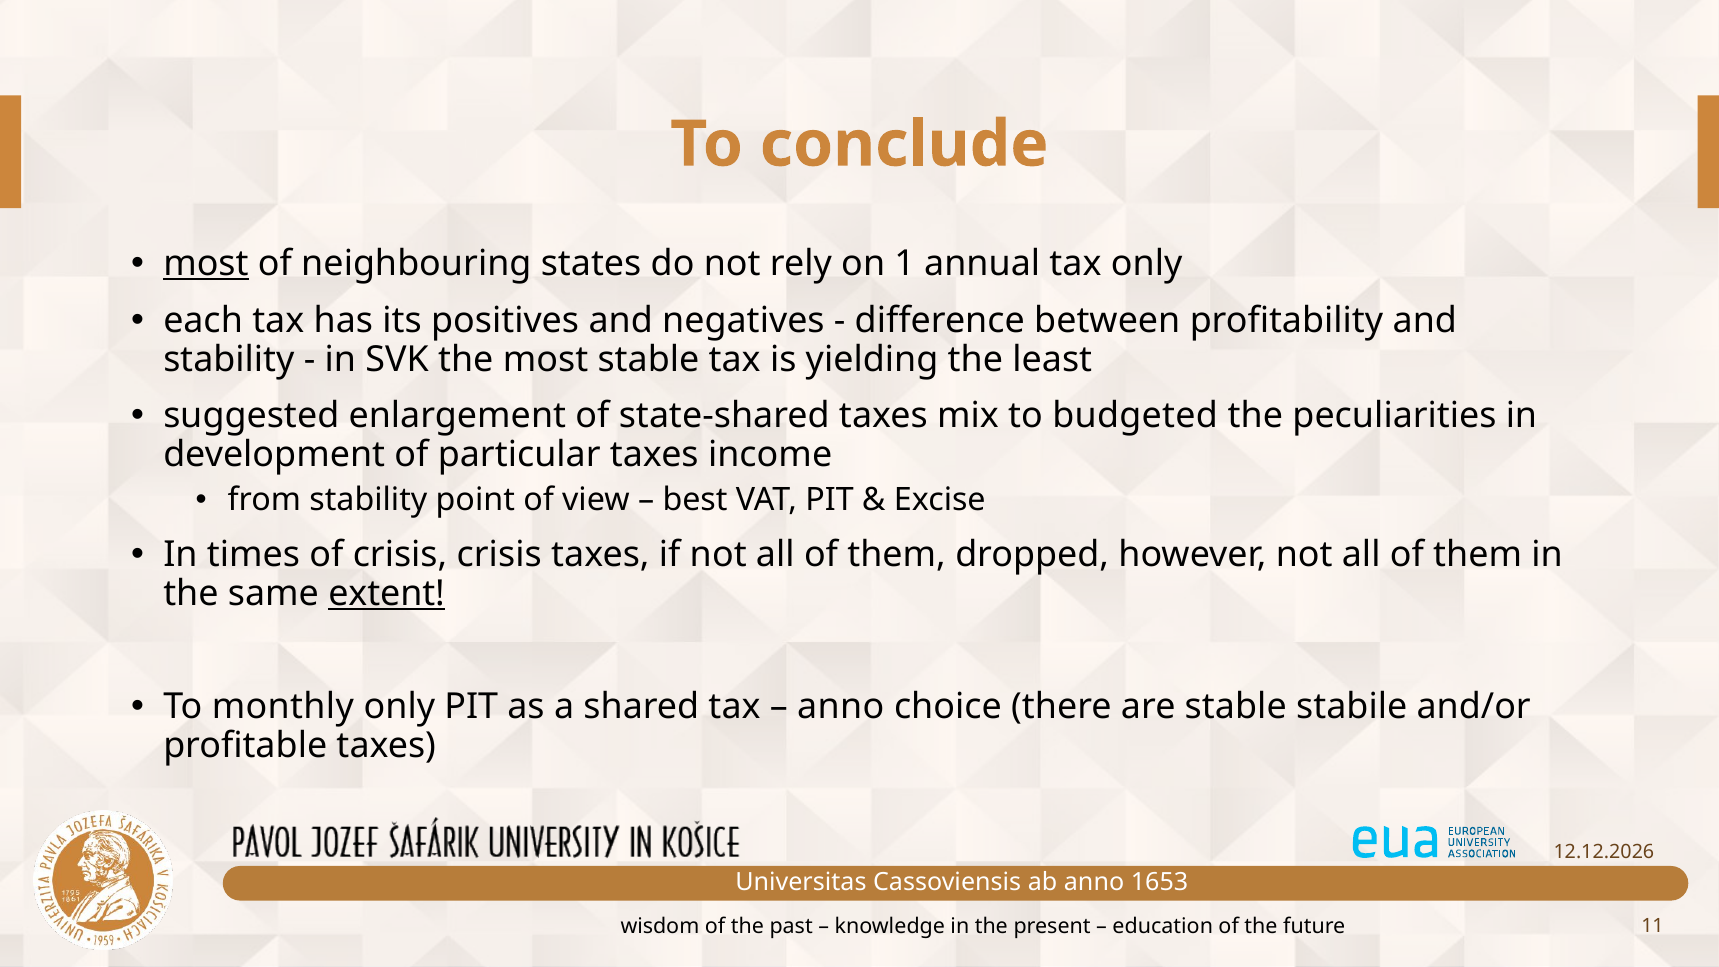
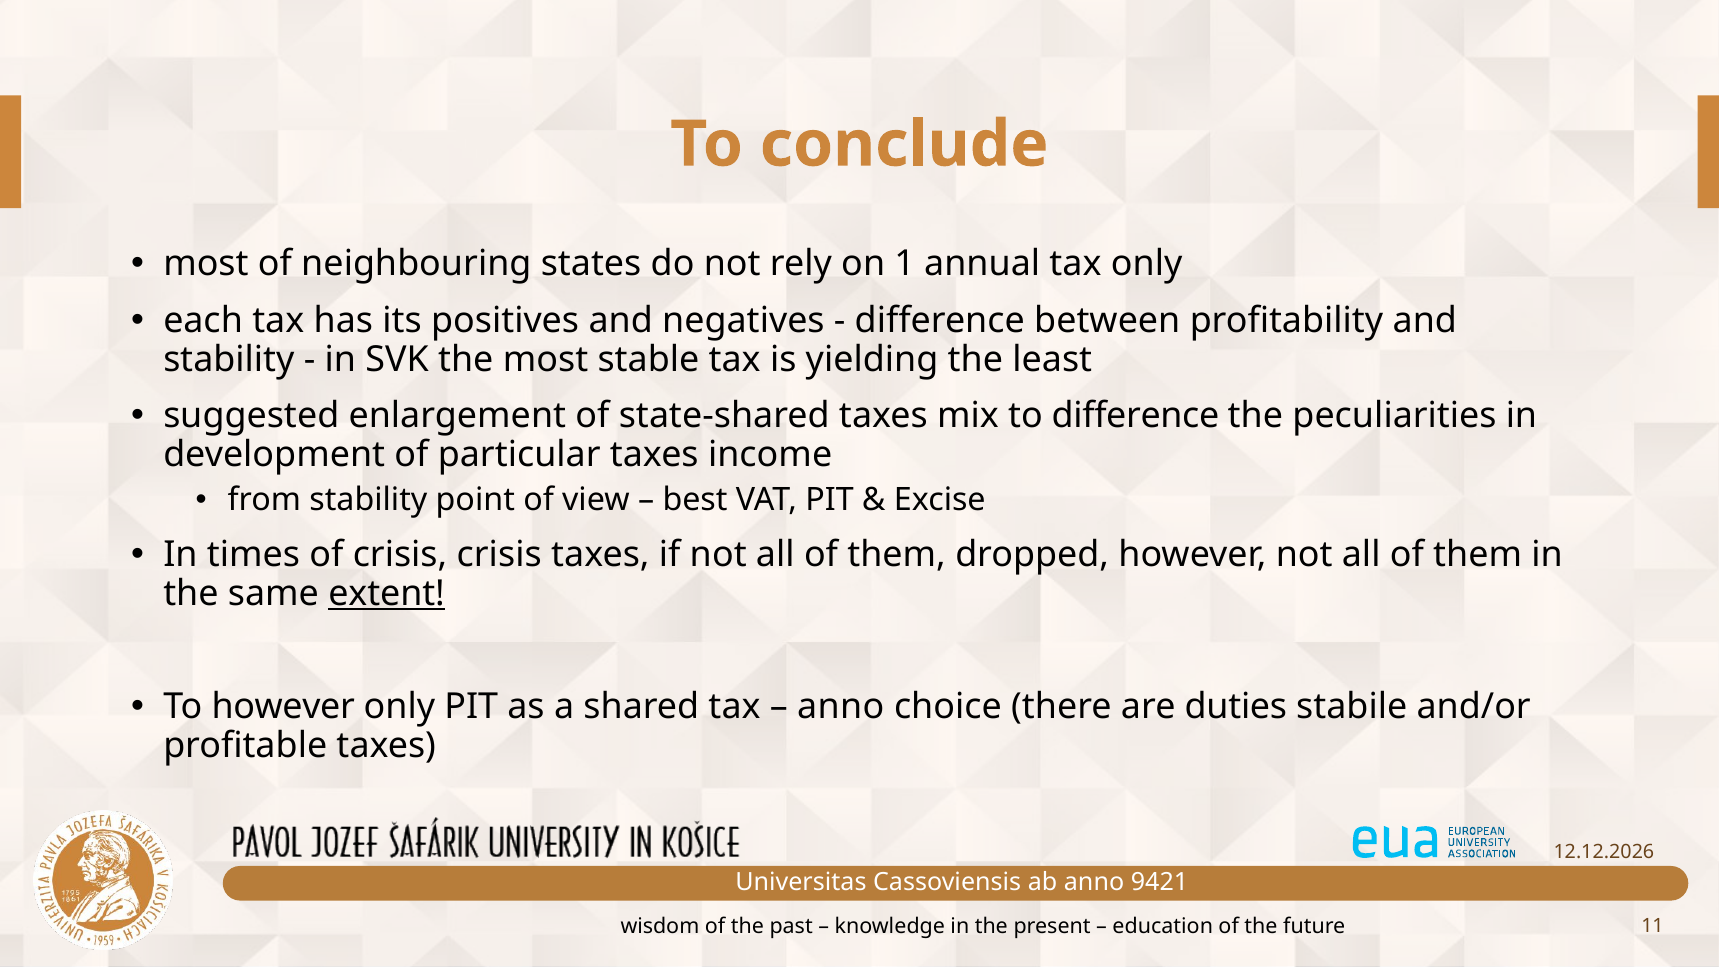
most at (206, 264) underline: present -> none
to budgeted: budgeted -> difference
To monthly: monthly -> however
are stable: stable -> duties
1653: 1653 -> 9421
